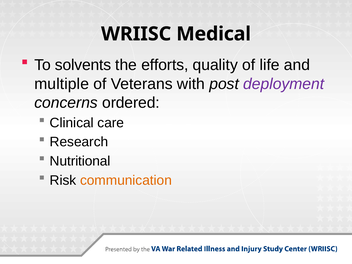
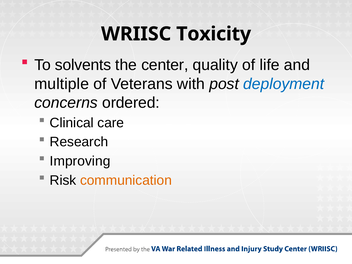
Medical: Medical -> Toxicity
efforts: efforts -> center
deployment colour: purple -> blue
Nutritional: Nutritional -> Improving
